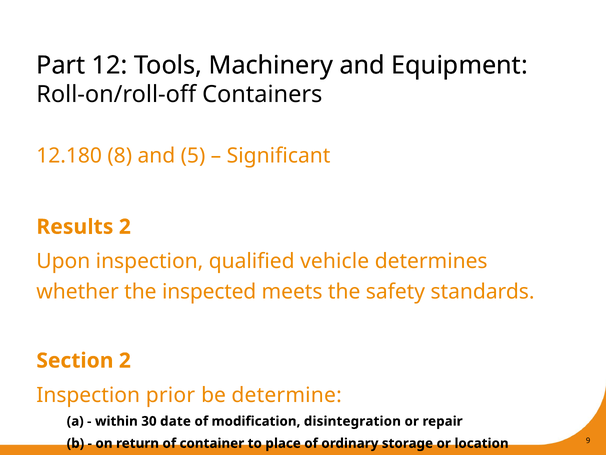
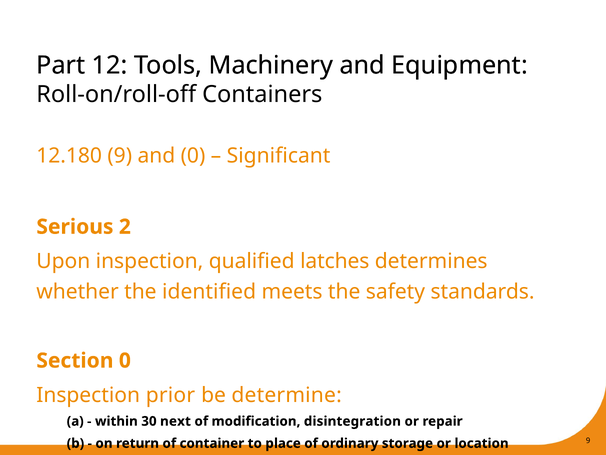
12.180 8: 8 -> 9
and 5: 5 -> 0
Results: Results -> Serious
vehicle: vehicle -> latches
inspected: inspected -> identified
Section 2: 2 -> 0
date: date -> next
